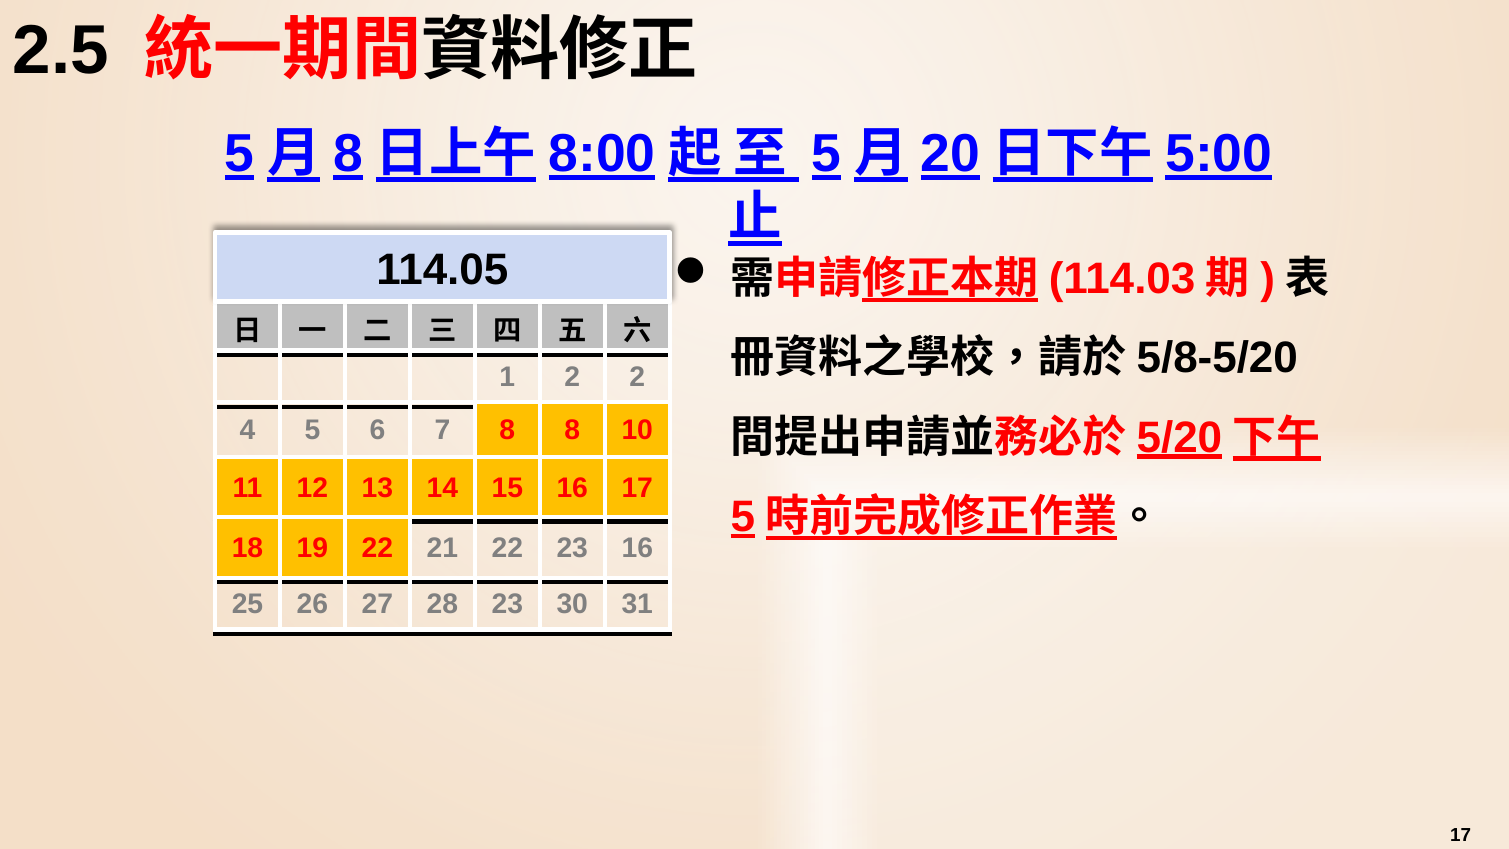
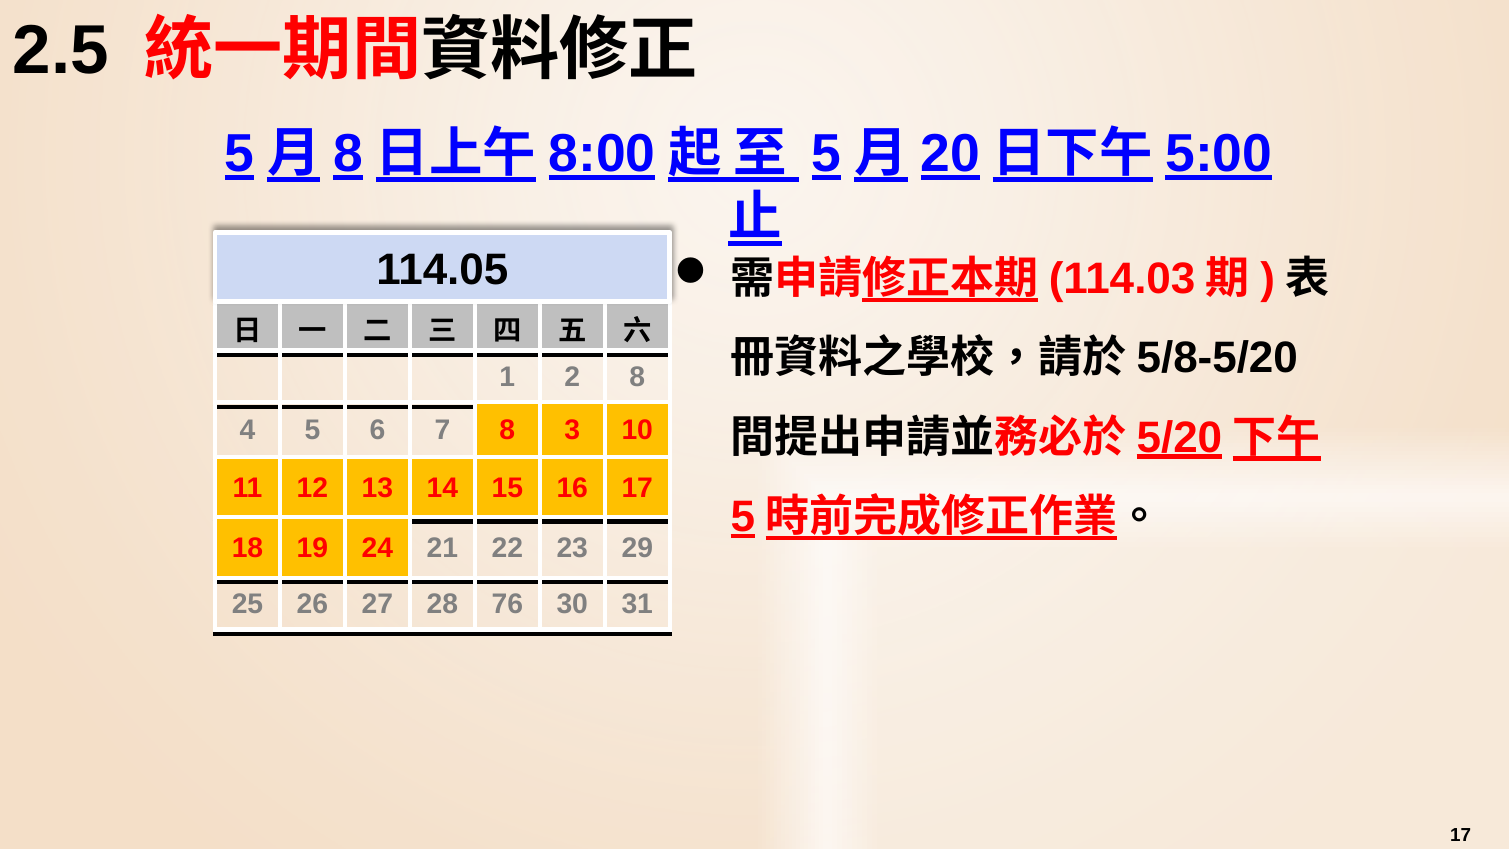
2 2: 2 -> 8
8 8: 8 -> 3
19 22: 22 -> 24
23 16: 16 -> 29
28 23: 23 -> 76
